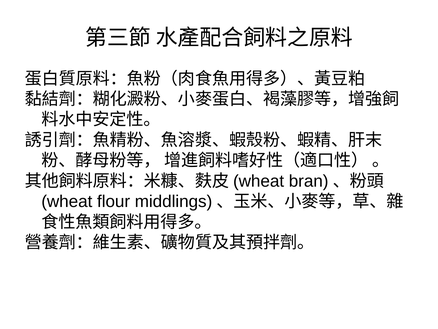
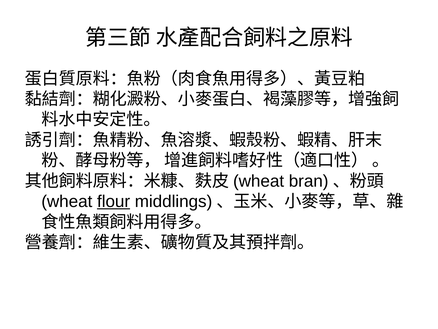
flour underline: none -> present
